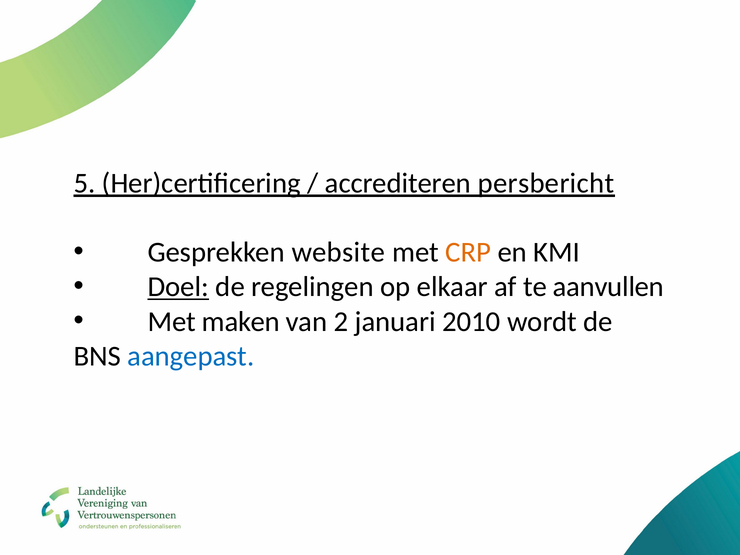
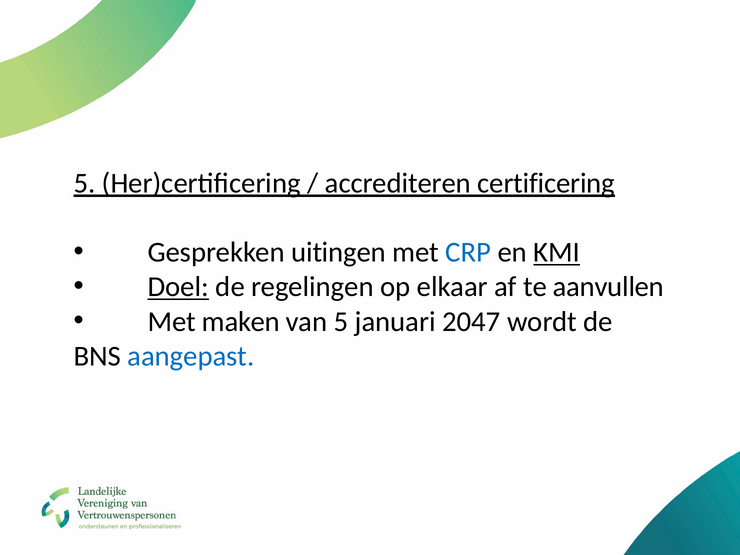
persbericht: persbericht -> certificering
website: website -> uitingen
CRP colour: orange -> blue
KMI underline: none -> present
van 2: 2 -> 5
2010: 2010 -> 2047
